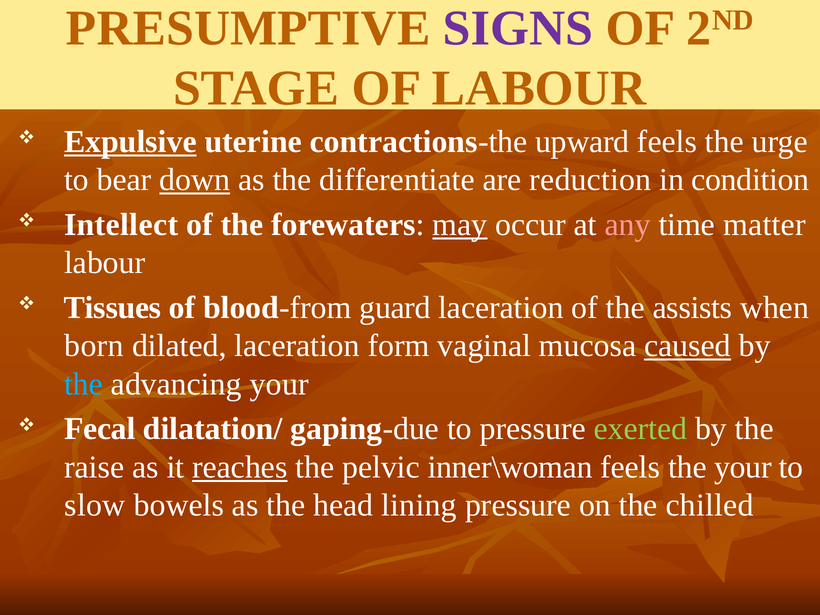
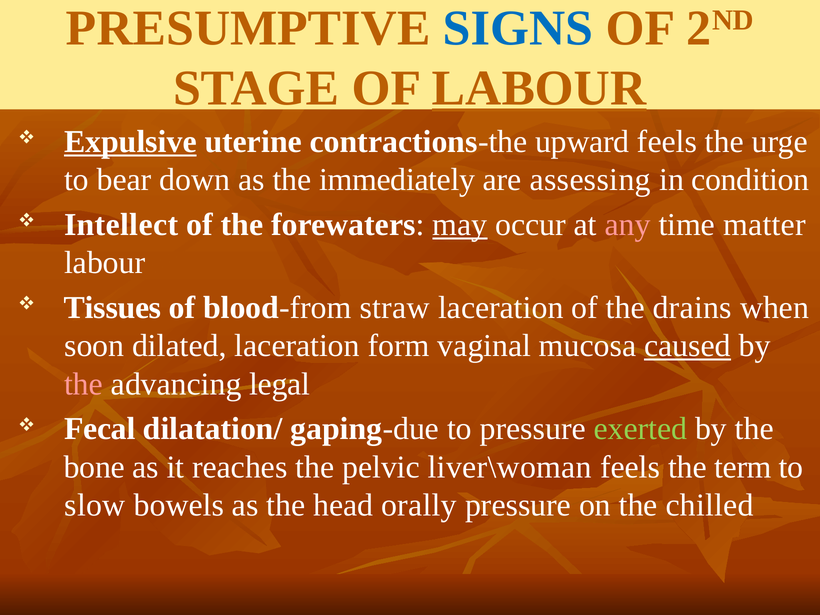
SIGNS colour: purple -> blue
LABOUR at (539, 88) underline: none -> present
down underline: present -> none
differentiate: differentiate -> immediately
reduction: reduction -> assessing
guard: guard -> straw
assists: assists -> drains
born: born -> soon
the at (84, 384) colour: light blue -> pink
advancing your: your -> legal
raise: raise -> bone
reaches underline: present -> none
inner\woman: inner\woman -> liver\woman
the your: your -> term
lining: lining -> orally
